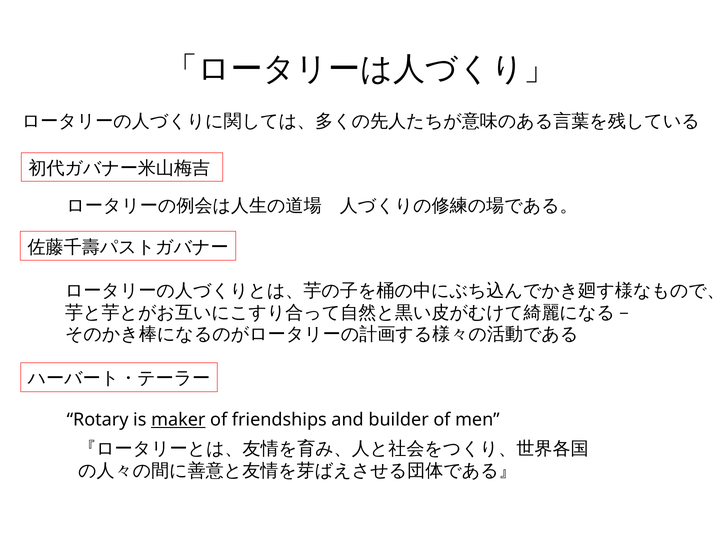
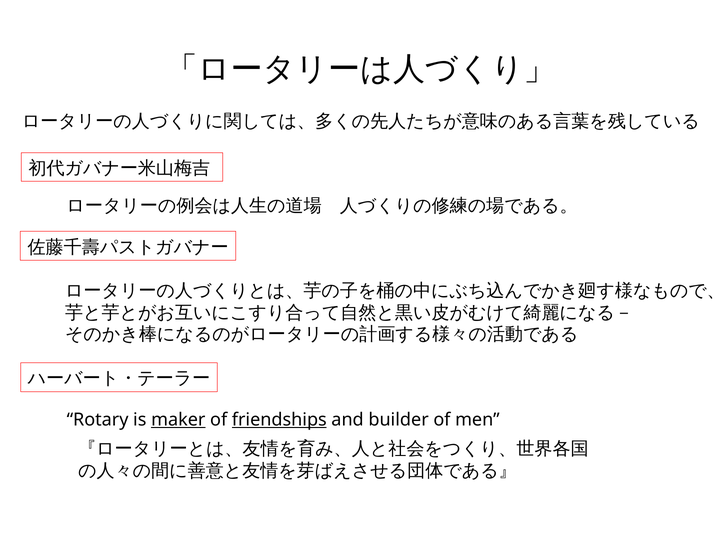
friendships underline: none -> present
